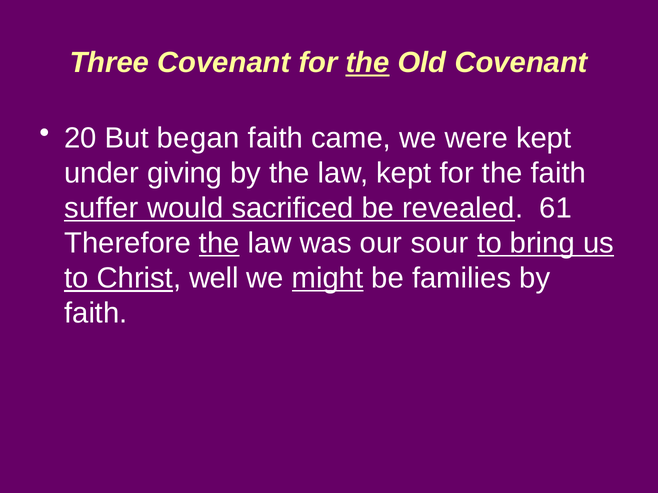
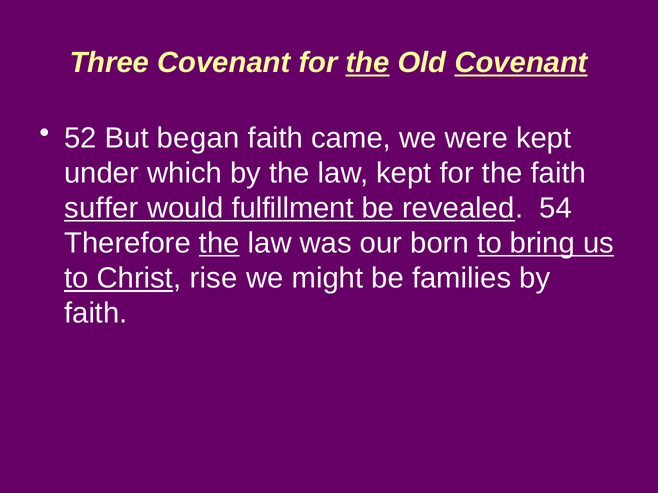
Covenant at (521, 63) underline: none -> present
20: 20 -> 52
giving: giving -> which
sacrificed: sacrificed -> fulfillment
61: 61 -> 54
sour: sour -> born
well: well -> rise
might underline: present -> none
